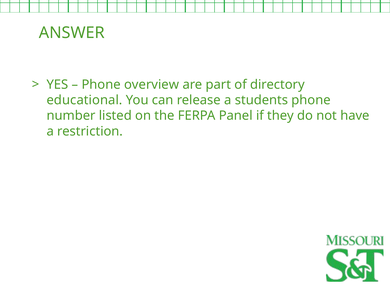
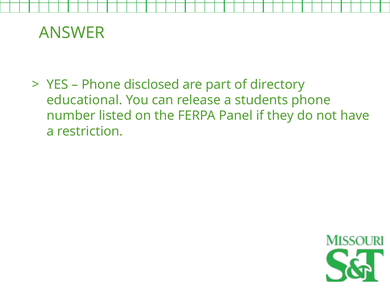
overview: overview -> disclosed
